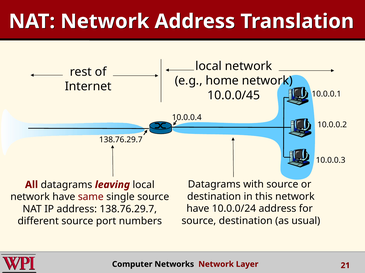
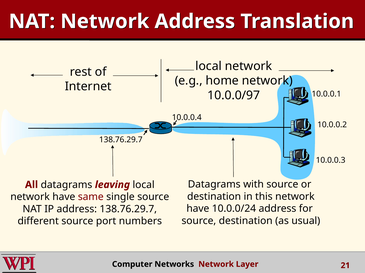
10.0.0/45: 10.0.0/45 -> 10.0.0/97
